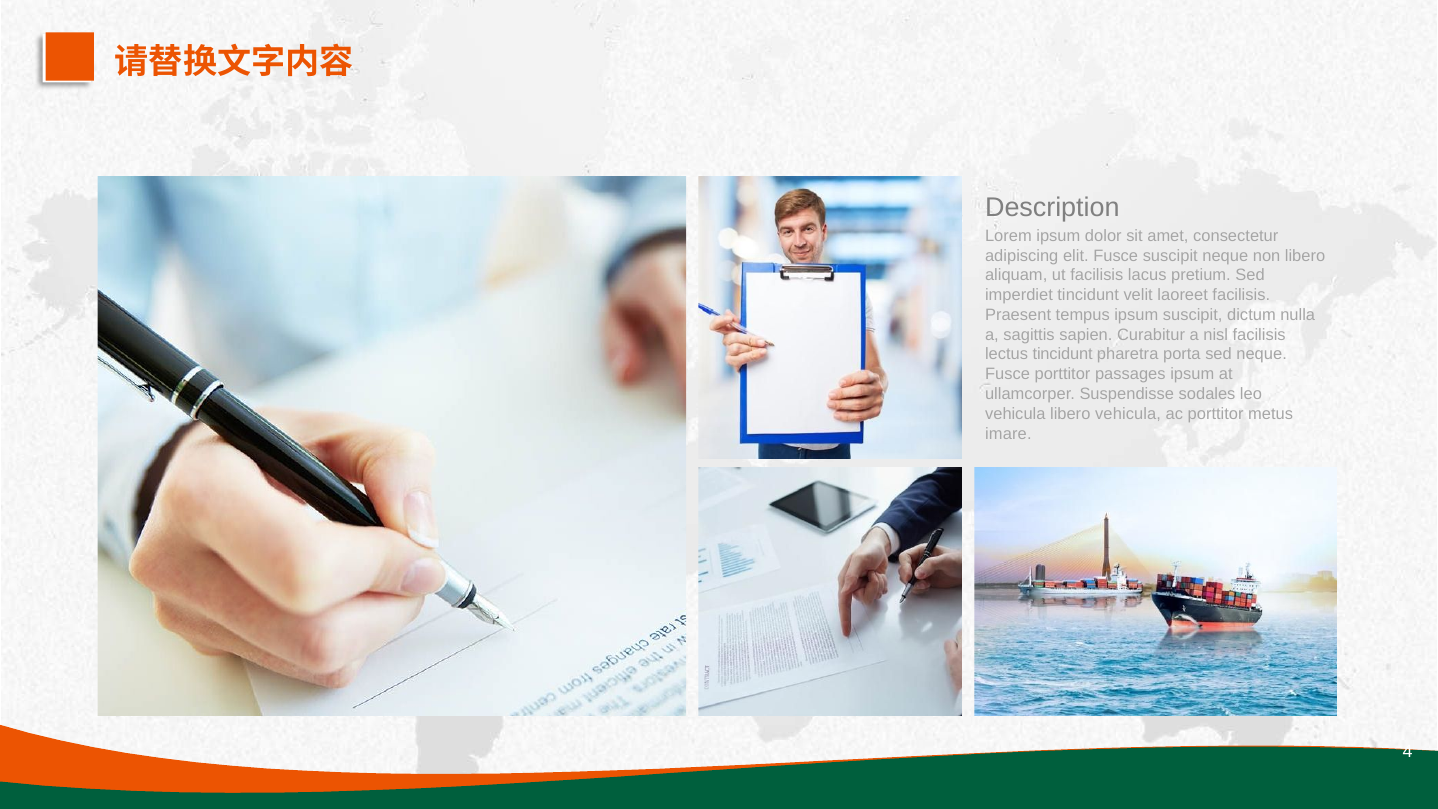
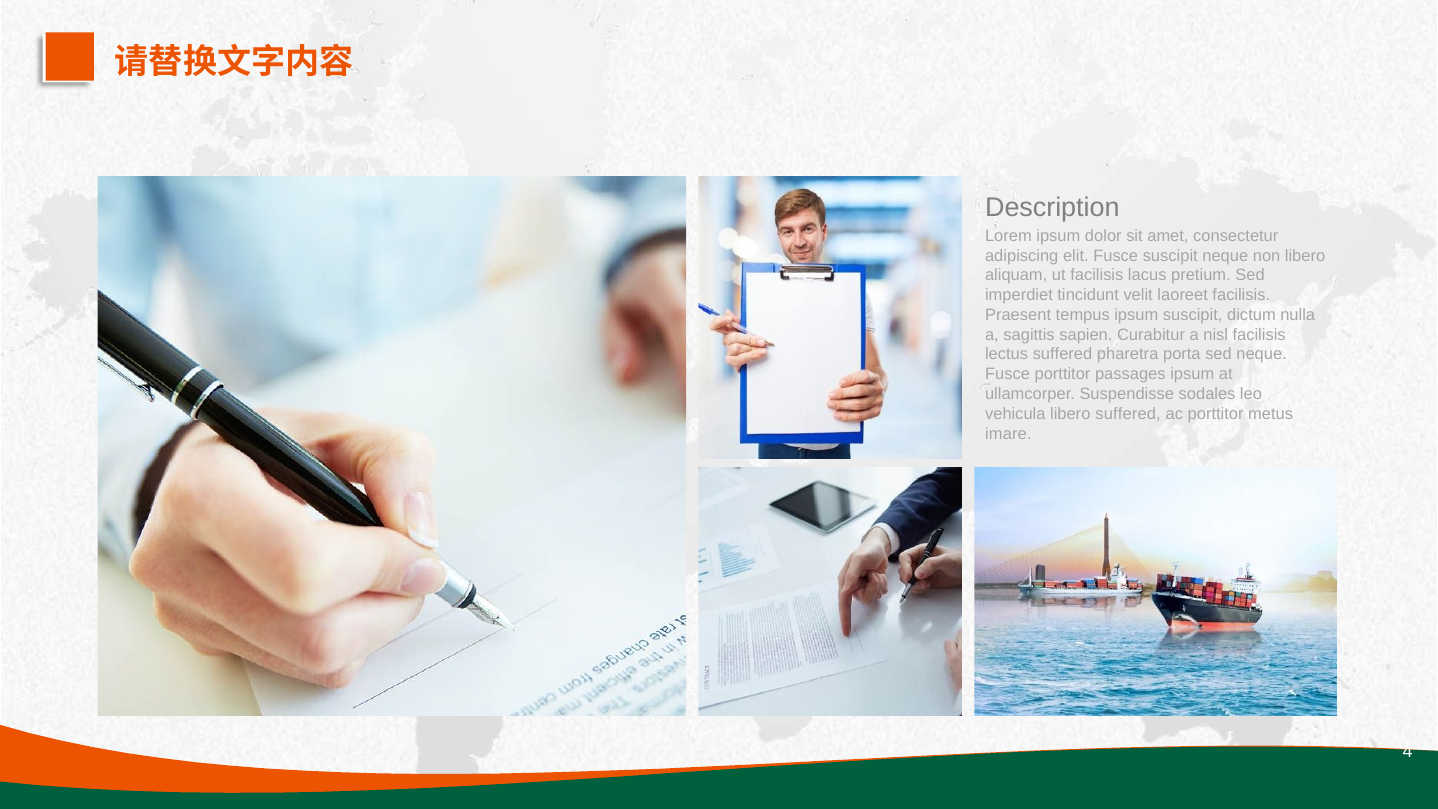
lectus tincidunt: tincidunt -> suffered
libero vehicula: vehicula -> suffered
